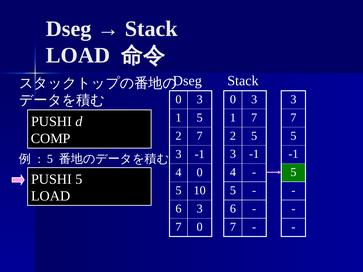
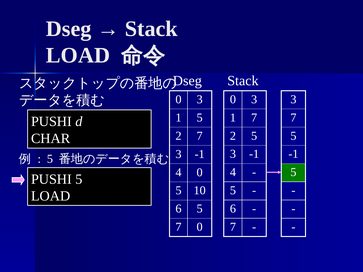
COMP: COMP -> CHAR
6 3: 3 -> 5
